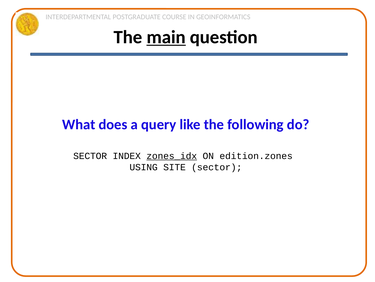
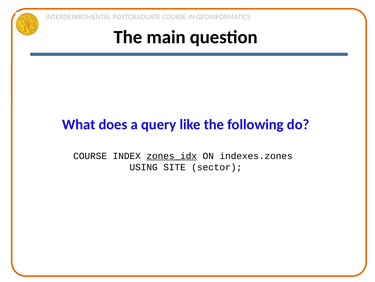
main underline: present -> none
SECTOR at (90, 156): SECTOR -> COURSE
edition.zones: edition.zones -> indexes.zones
